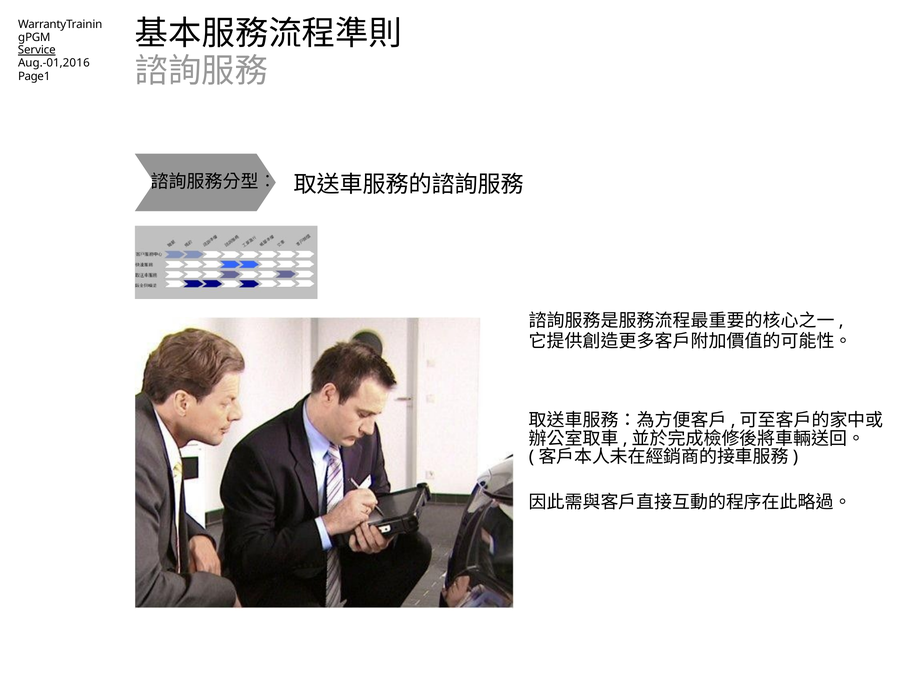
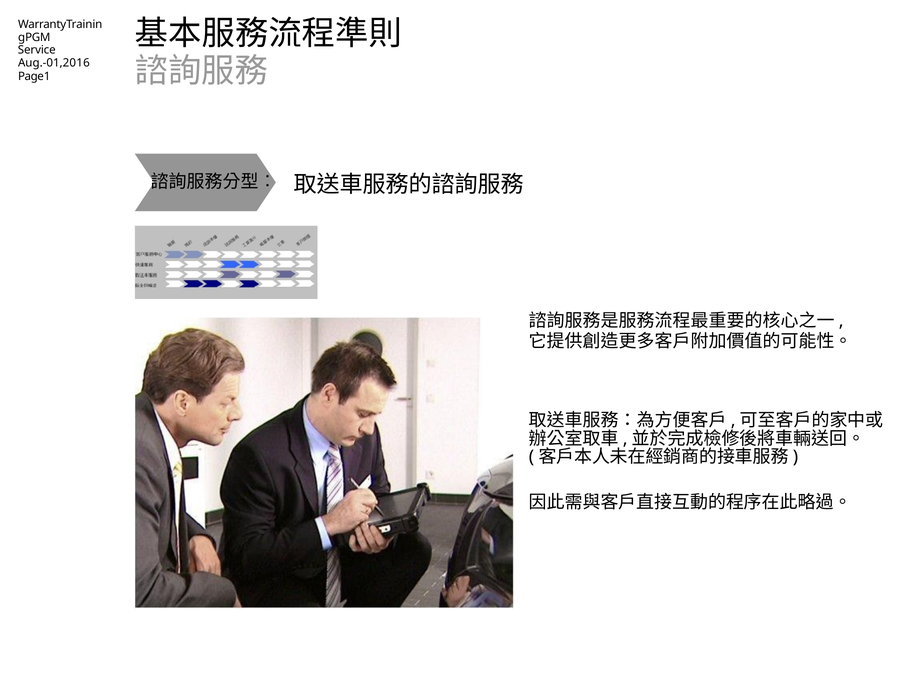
Service underline: present -> none
